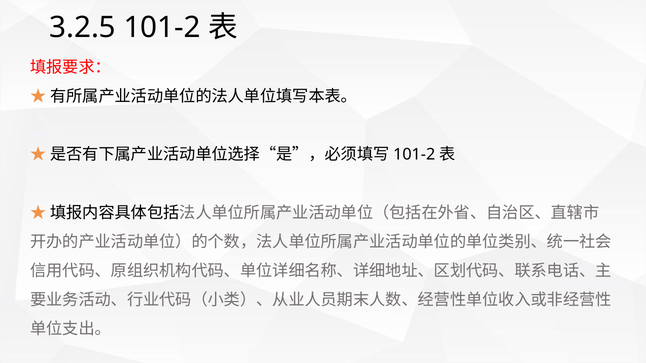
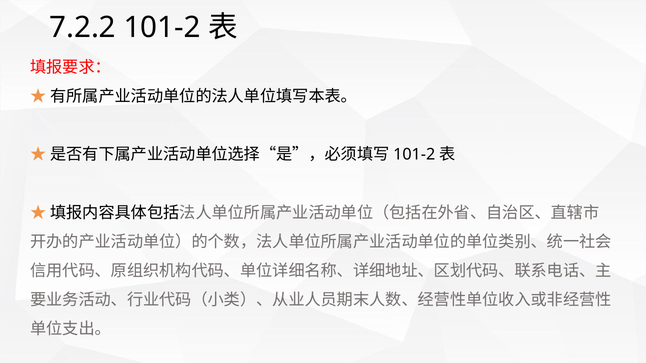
3.2.5: 3.2.5 -> 7.2.2
